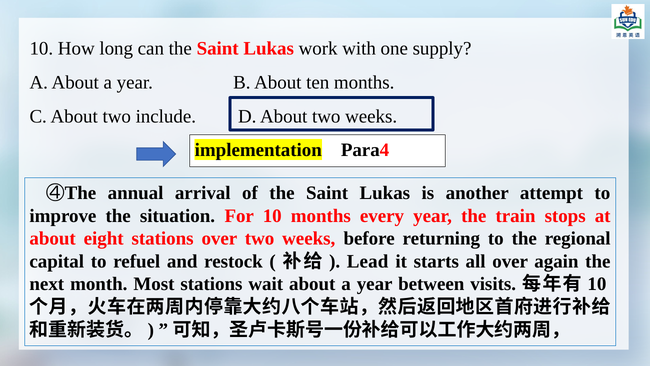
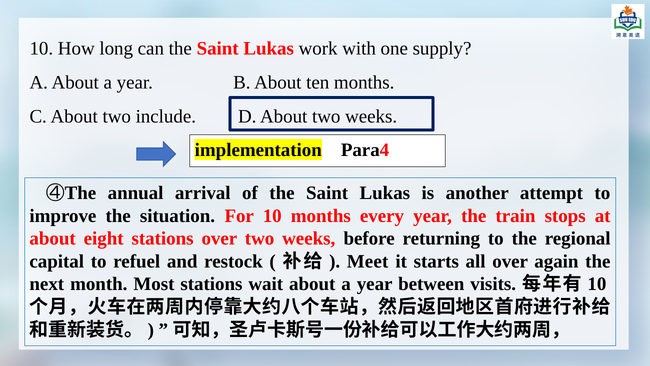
Lead: Lead -> Meet
